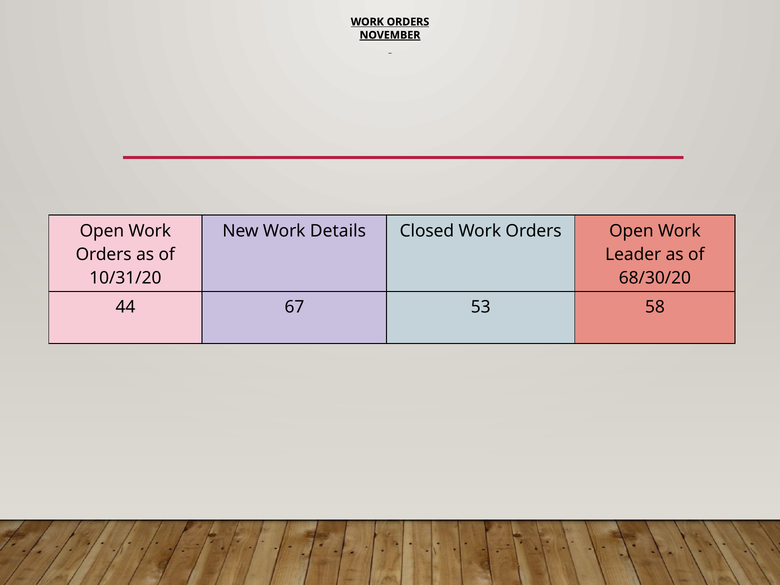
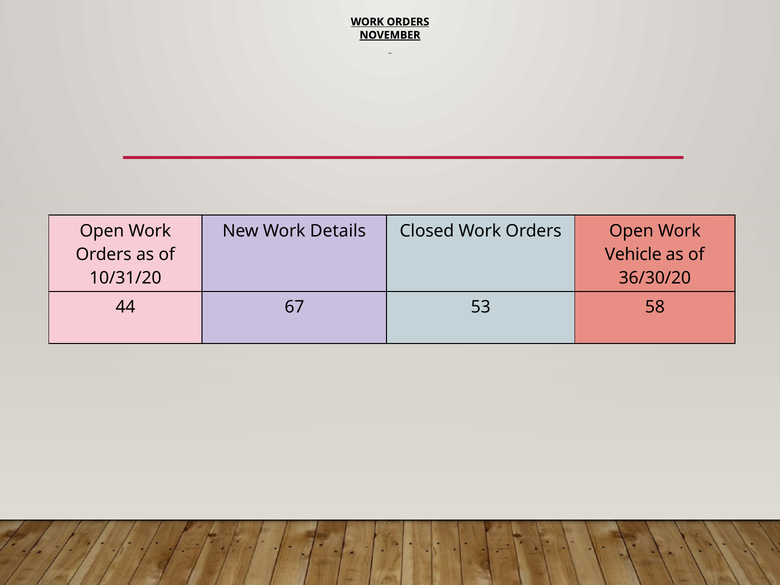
Leader: Leader -> Vehicle
68/30/20: 68/30/20 -> 36/30/20
